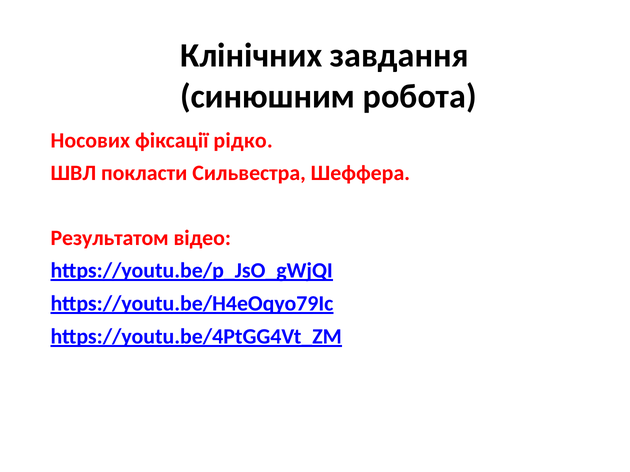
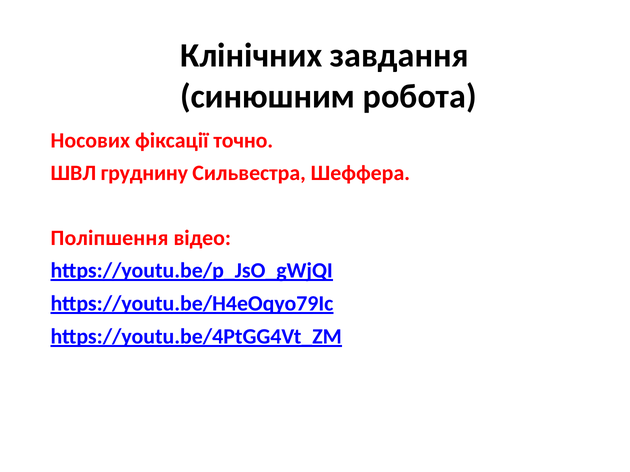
рідко: рідко -> точно
покласти: покласти -> груднину
Результатом: Результатом -> Поліпшення
